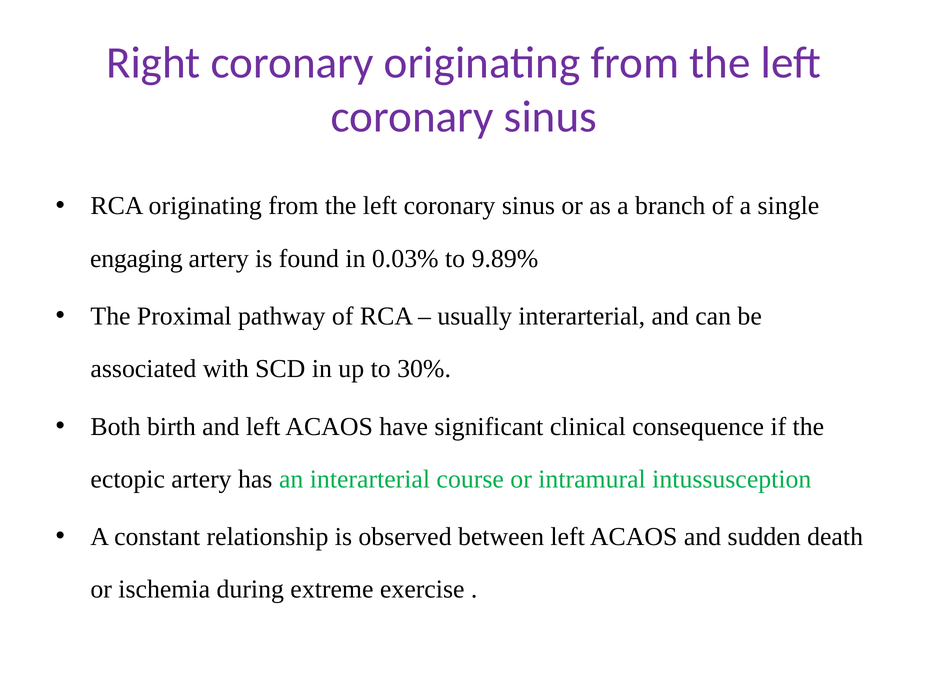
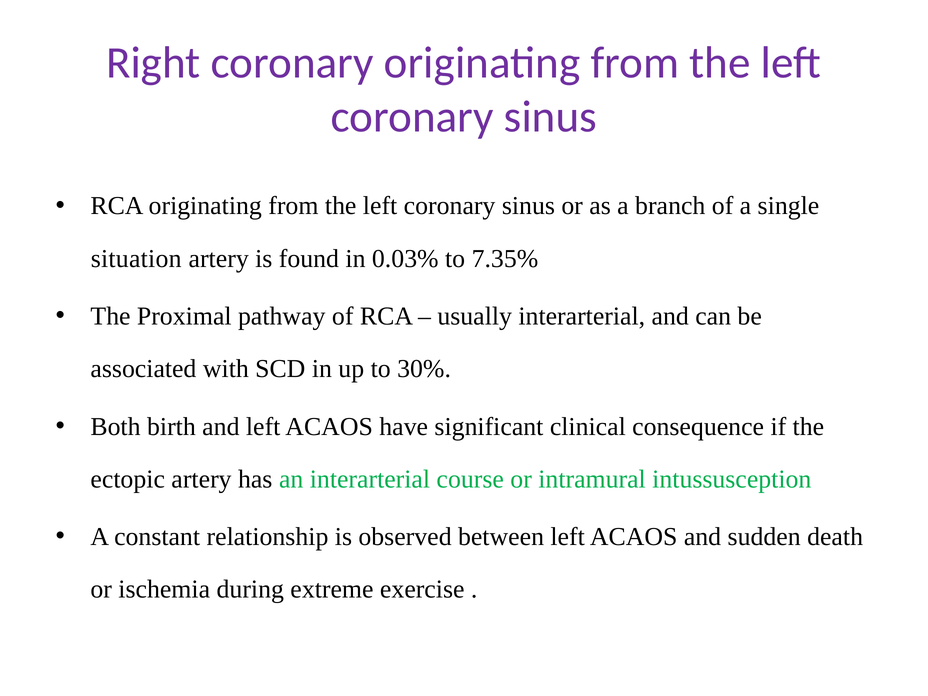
engaging: engaging -> situation
9.89%: 9.89% -> 7.35%
